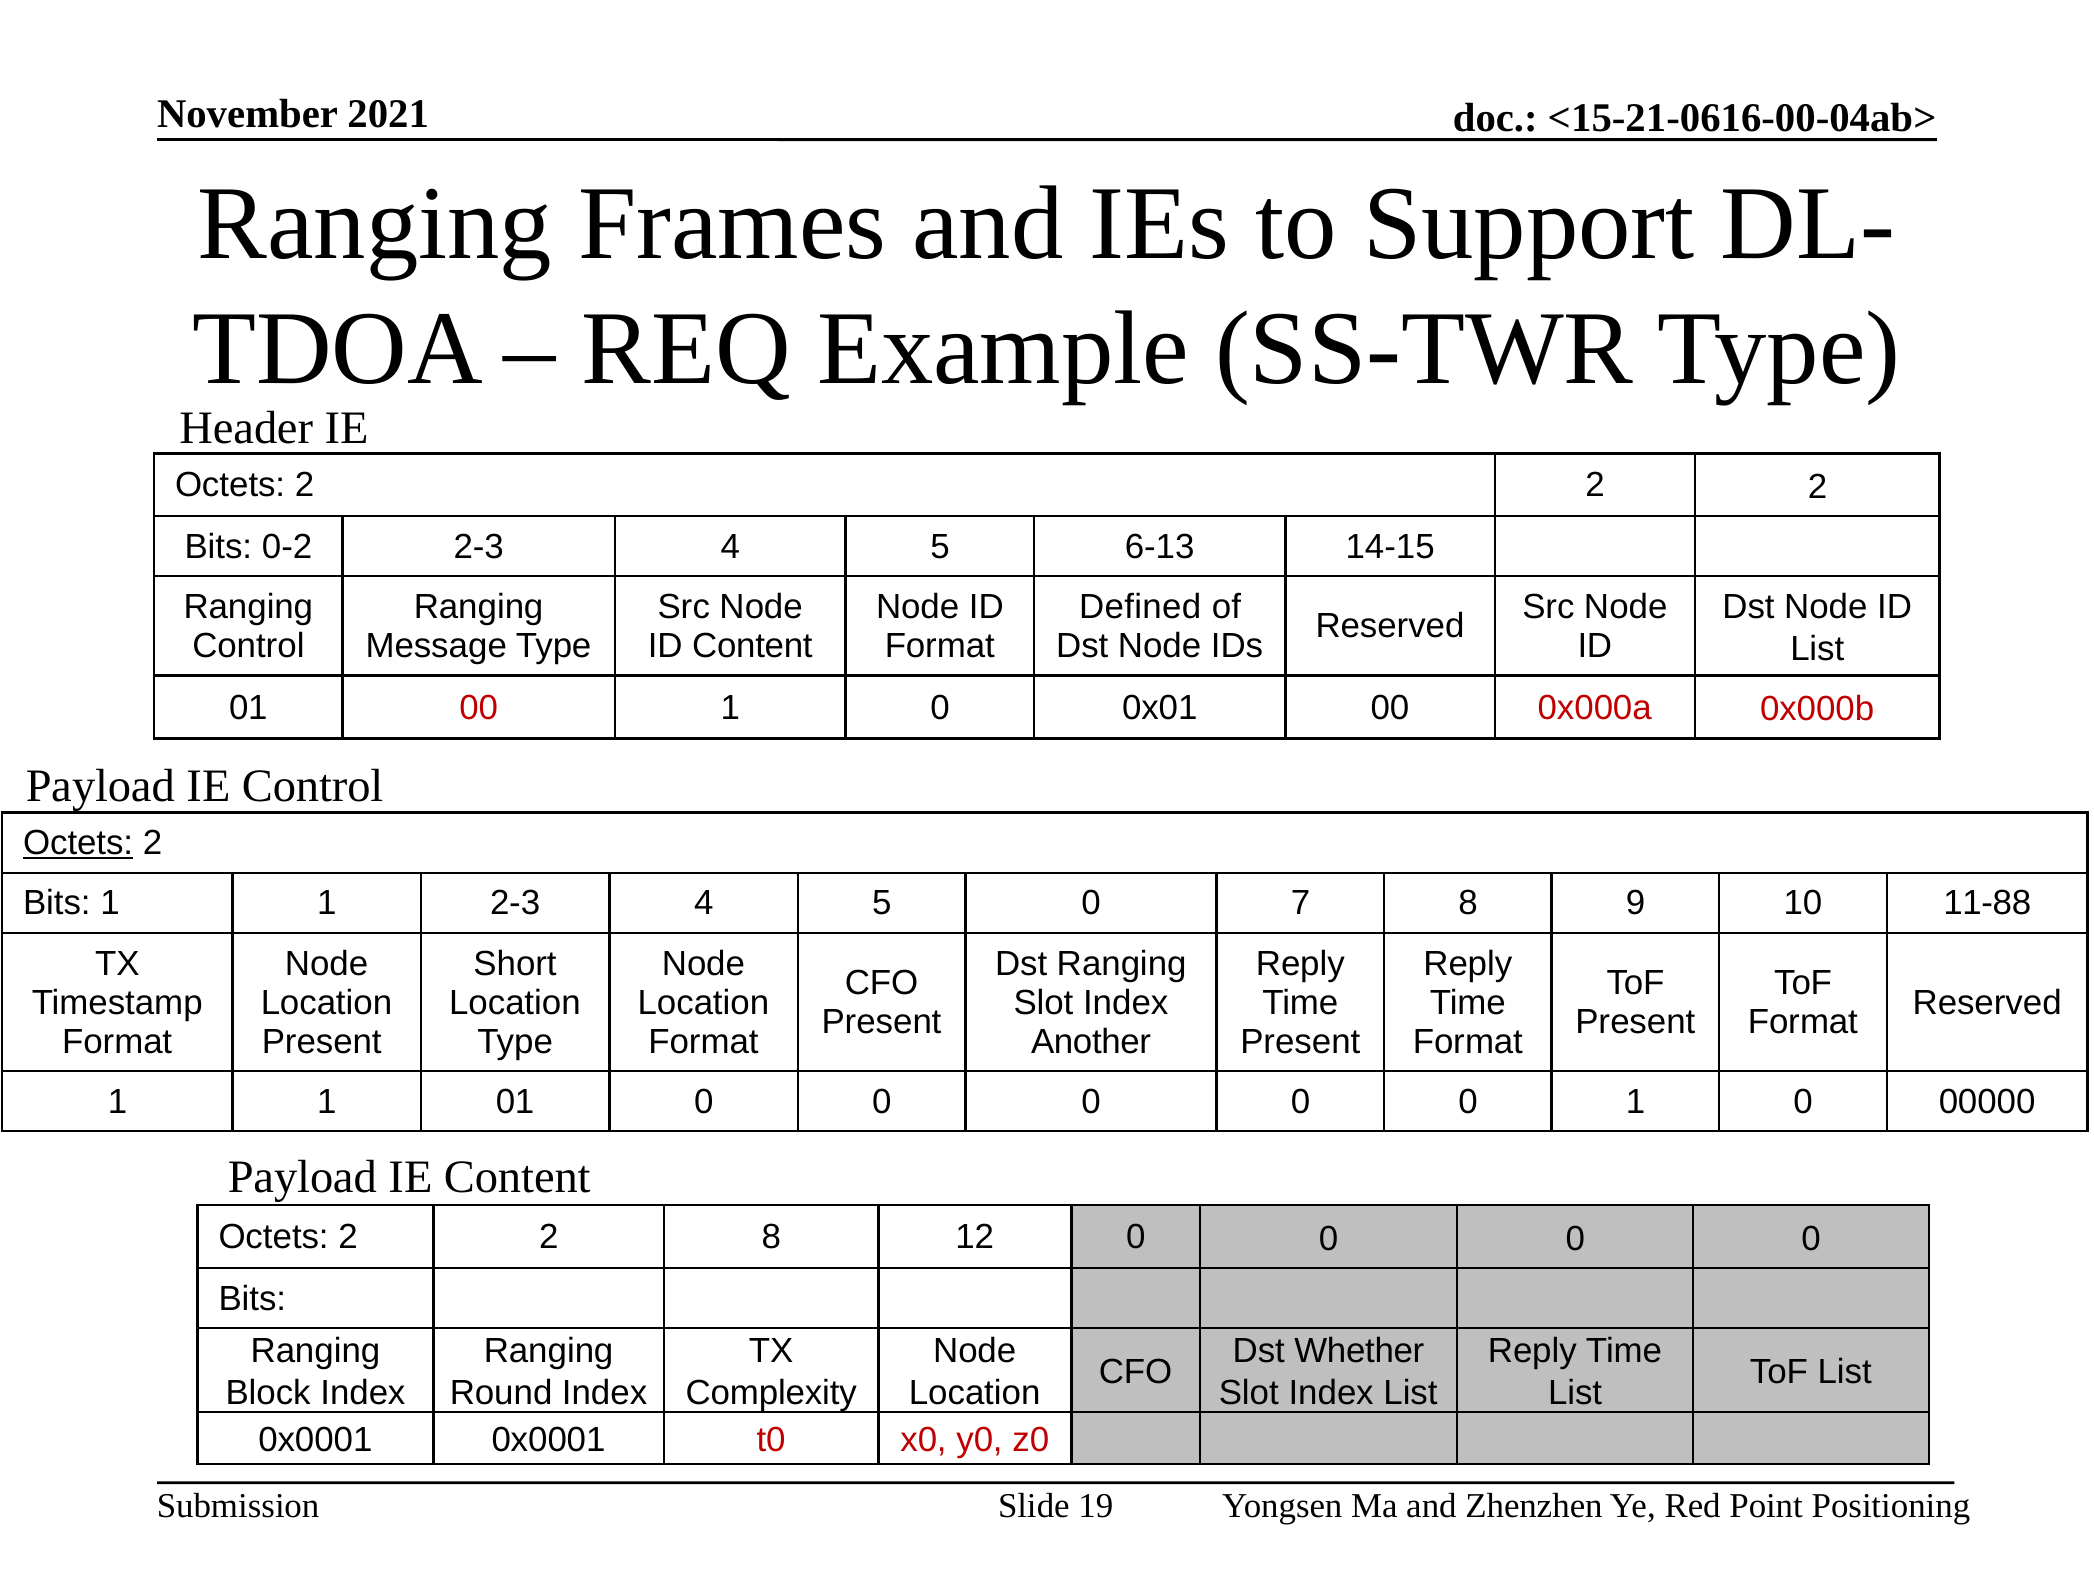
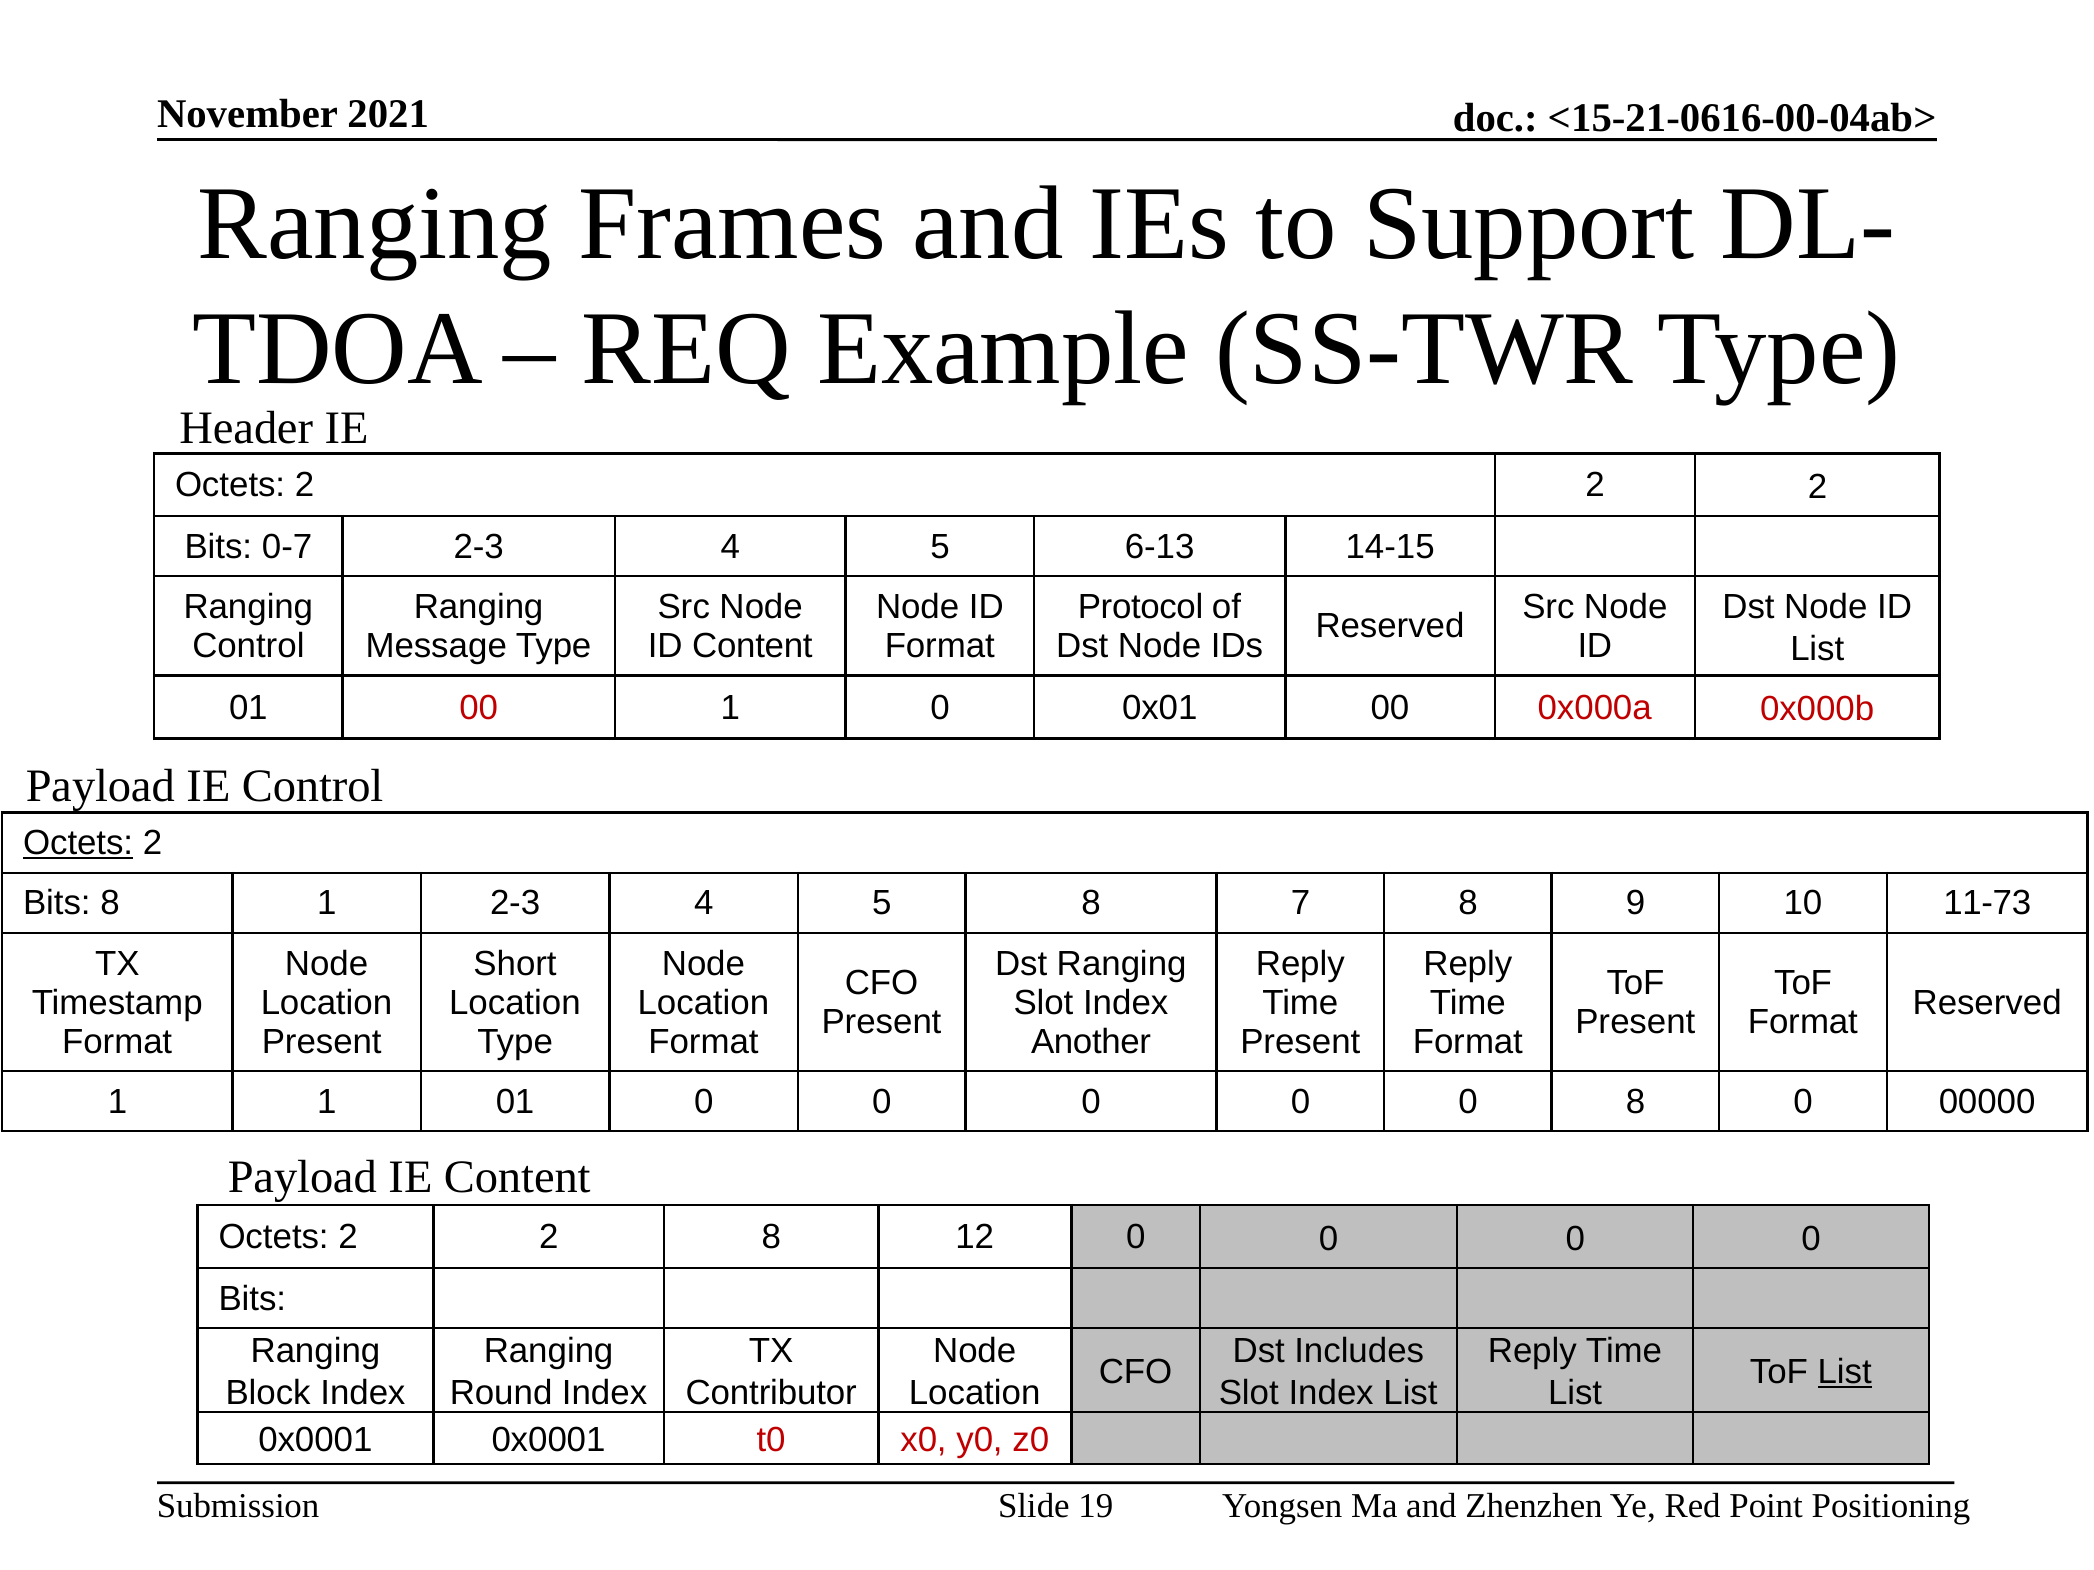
0-2: 0-2 -> 0-7
Defined: Defined -> Protocol
Bits 1: 1 -> 8
5 0: 0 -> 8
11-88: 11-88 -> 11-73
0 1: 1 -> 8
Whether: Whether -> Includes
List at (1845, 1372) underline: none -> present
Complexity: Complexity -> Contributor
